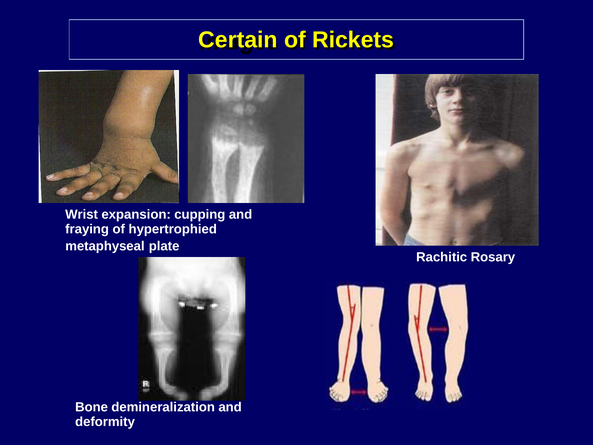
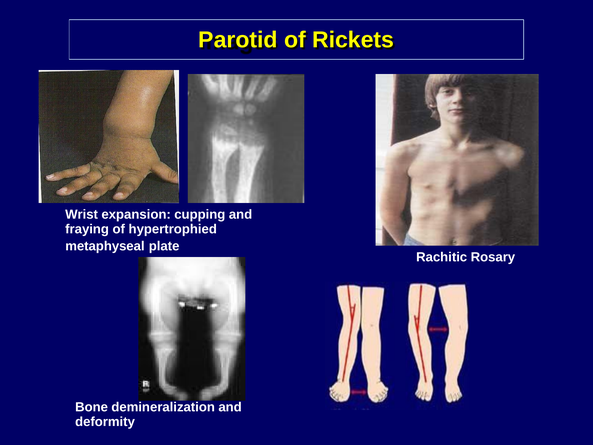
Certain: Certain -> Parotid
